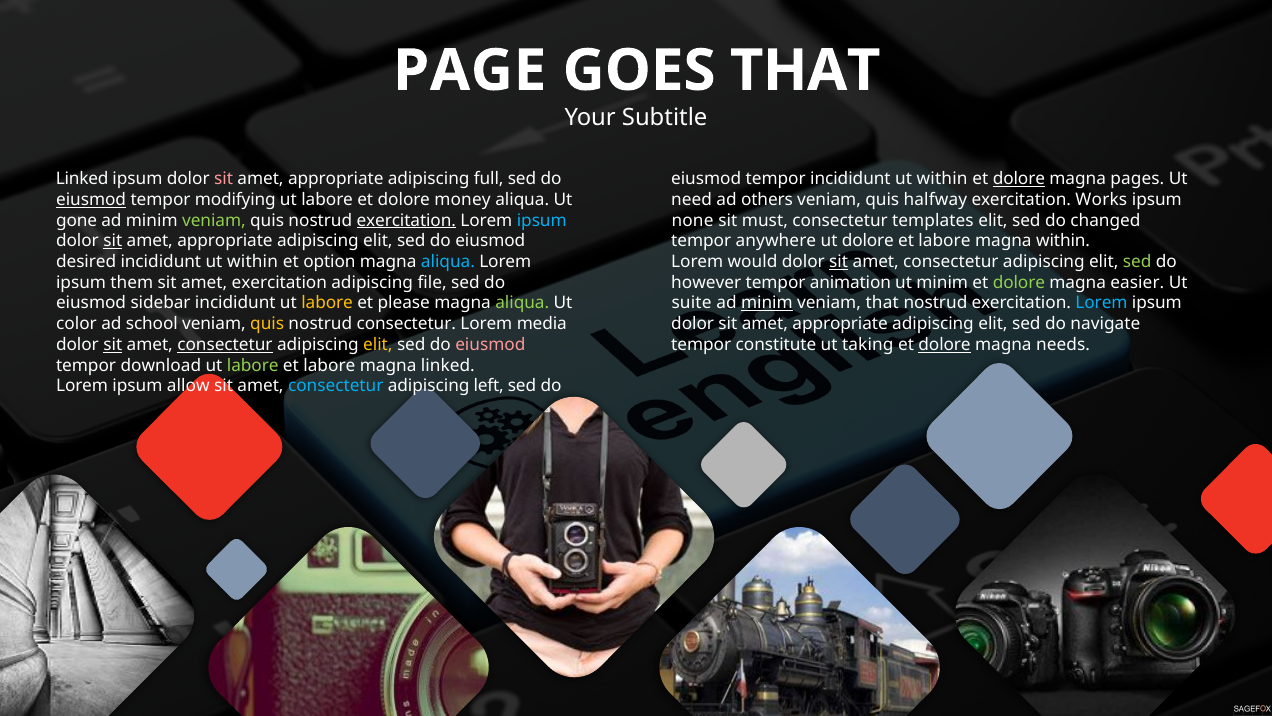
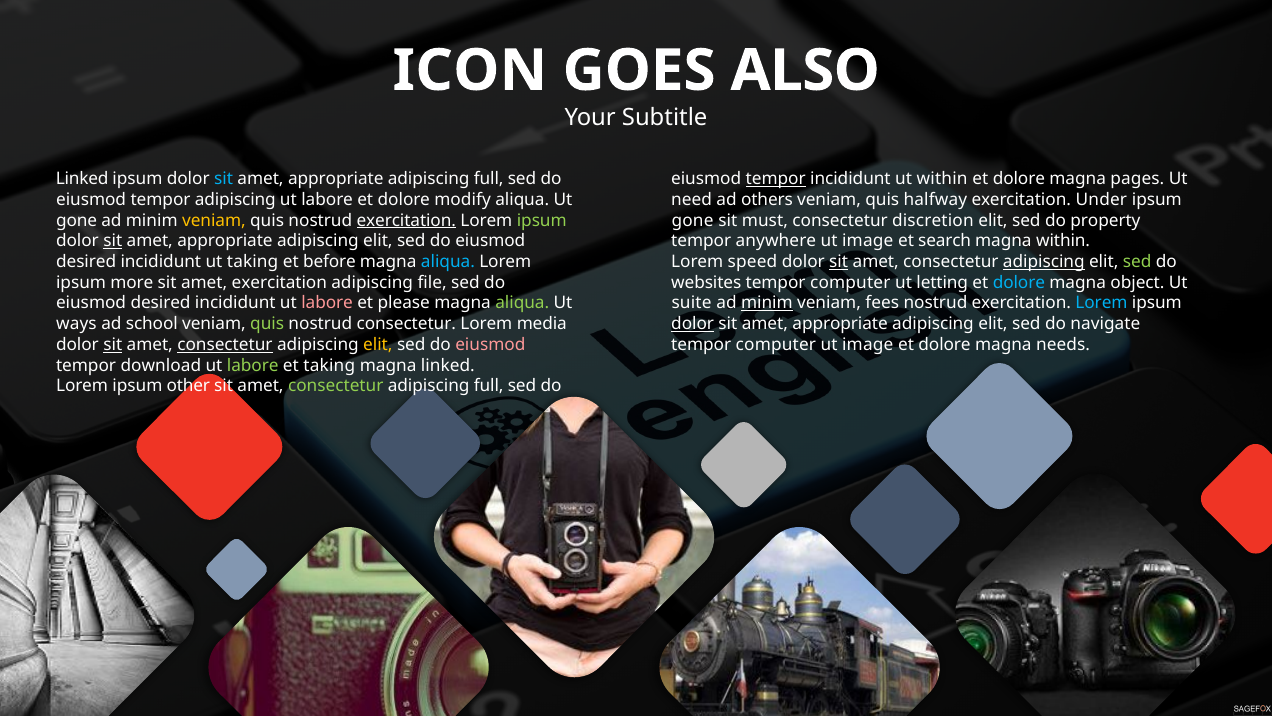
PAGE: PAGE -> ICON
THAT at (805, 71): THAT -> ALSO
sit at (224, 179) colour: pink -> light blue
tempor at (776, 179) underline: none -> present
dolore at (1019, 179) underline: present -> none
eiusmod at (91, 200) underline: present -> none
tempor modifying: modifying -> adipiscing
money: money -> modify
Works: Works -> Under
veniam at (214, 220) colour: light green -> yellow
ipsum at (542, 220) colour: light blue -> light green
none at (693, 220): none -> gone
templates: templates -> discretion
changed: changed -> property
dolore at (868, 241): dolore -> image
labore at (944, 241): labore -> search
within at (253, 262): within -> taking
option: option -> before
would: would -> speed
adipiscing at (1044, 262) underline: none -> present
them: them -> more
however: however -> websites
animation at (850, 282): animation -> computer
ut minim: minim -> letting
dolore at (1019, 282) colour: light green -> light blue
easier: easier -> object
sidebar at (161, 303): sidebar -> desired
labore at (327, 303) colour: yellow -> pink
veniam that: that -> fees
color: color -> ways
quis at (267, 324) colour: yellow -> light green
dolor at (693, 324) underline: none -> present
constitute at (776, 344): constitute -> computer
taking at (868, 344): taking -> image
dolore at (945, 344) underline: present -> none
labore at (329, 365): labore -> taking
allow: allow -> other
consectetur at (336, 386) colour: light blue -> light green
left at (489, 386): left -> full
